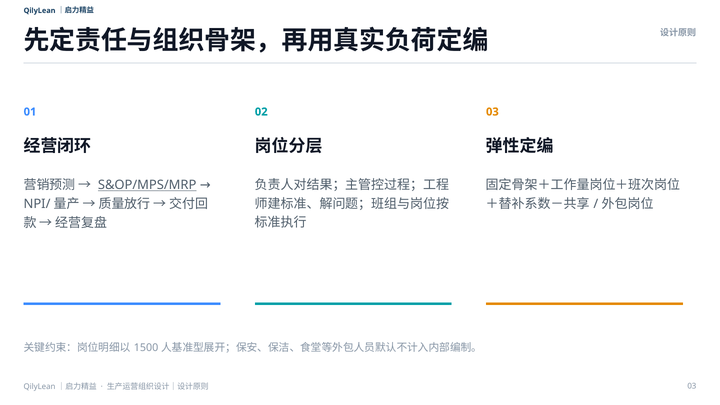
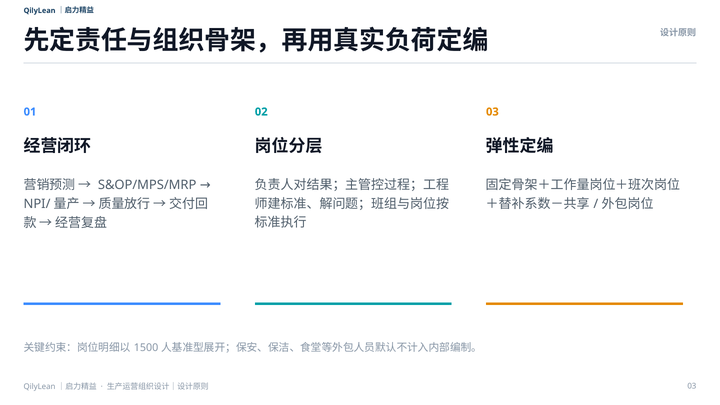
S&OP/MPS/MRP underline: present -> none
